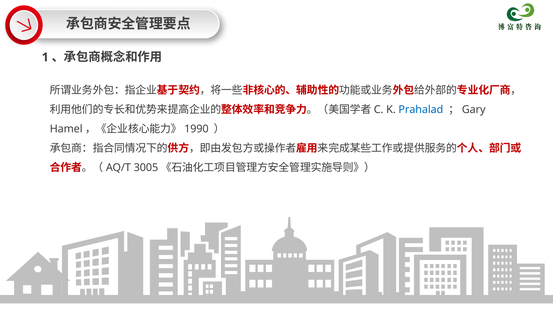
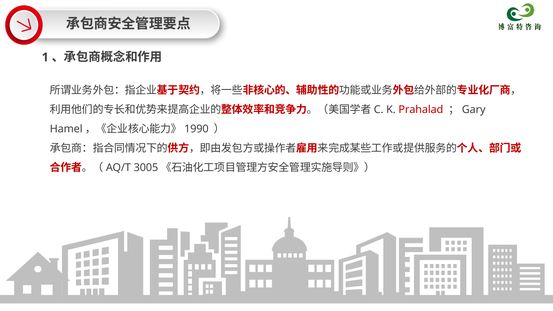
Prahalad colour: blue -> red
